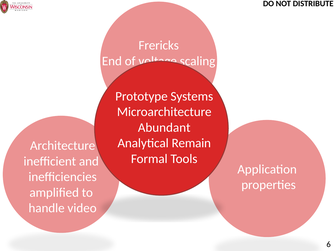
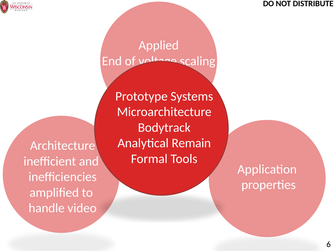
Frericks: Frericks -> Applied
Abundant: Abundant -> Bodytrack
